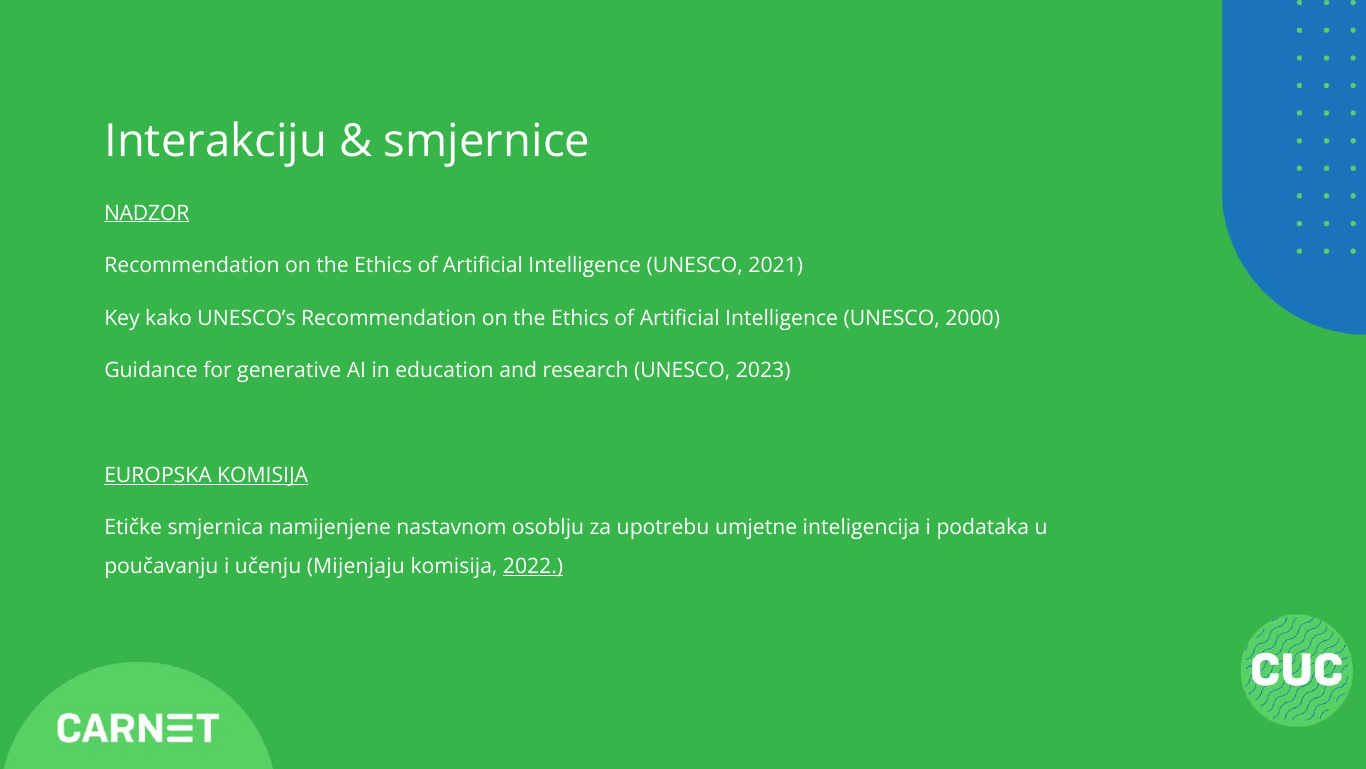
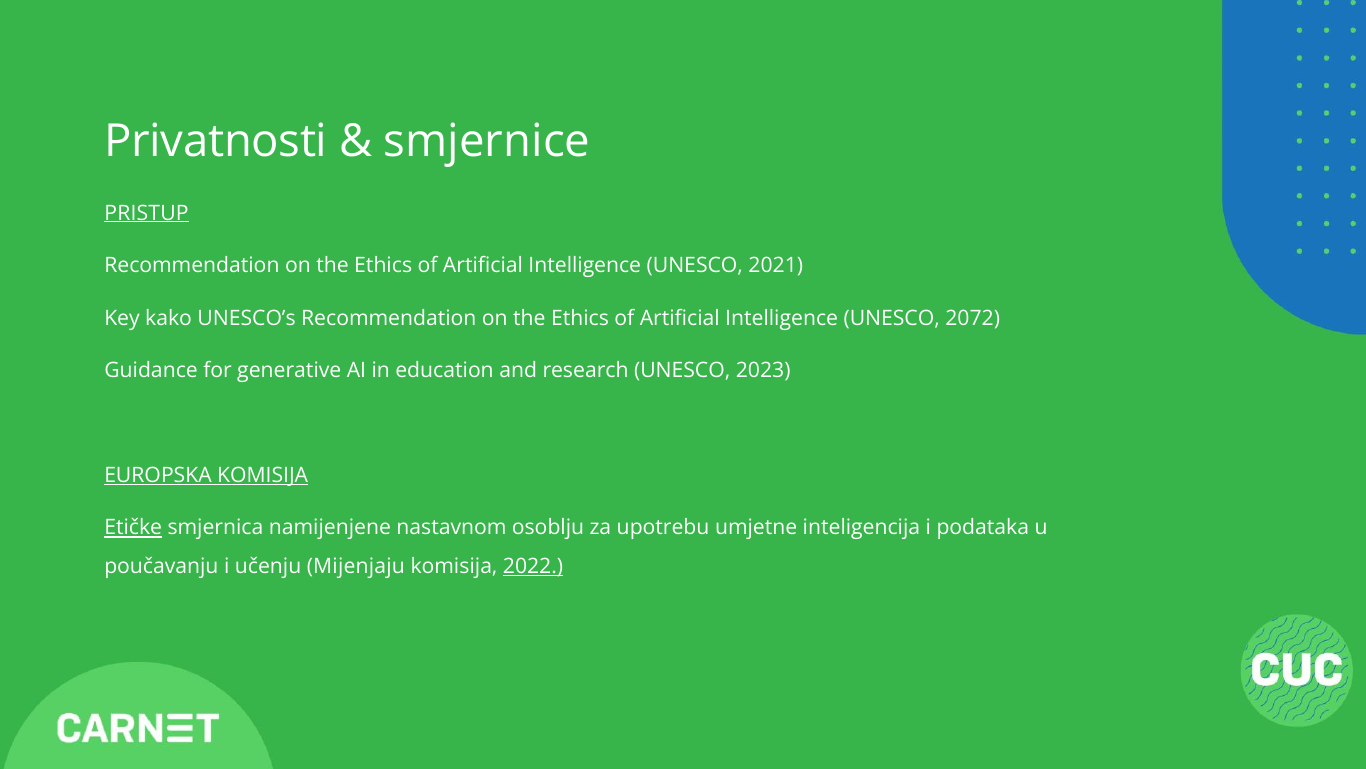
Interakciju: Interakciju -> Privatnosti
NADZOR: NADZOR -> PRISTUP
2000: 2000 -> 2072
Etičke underline: none -> present
